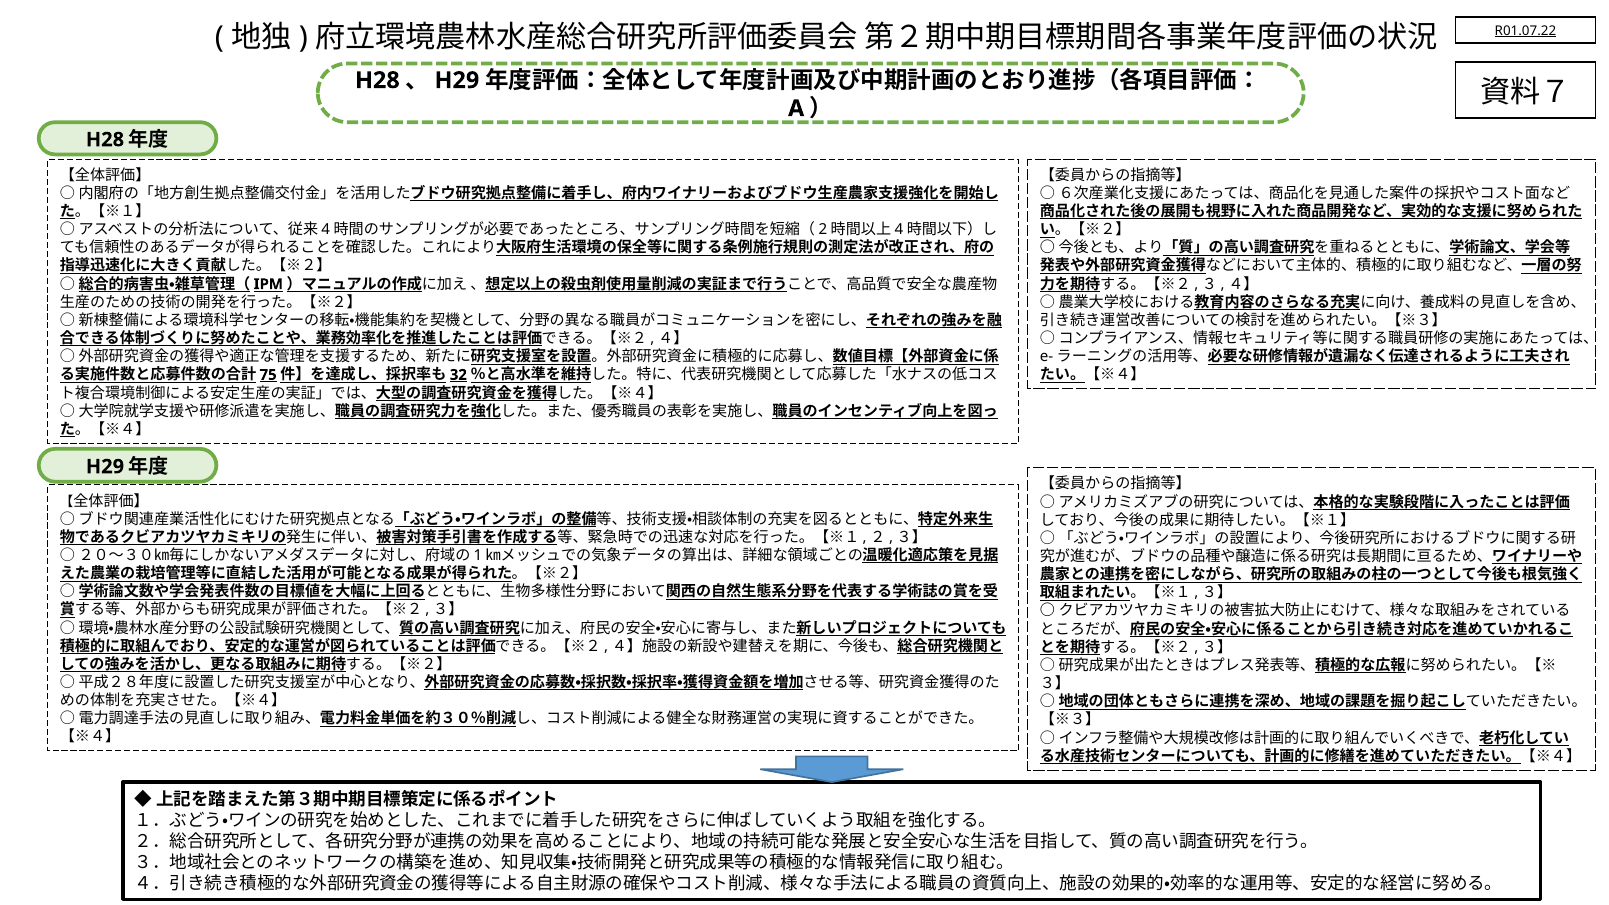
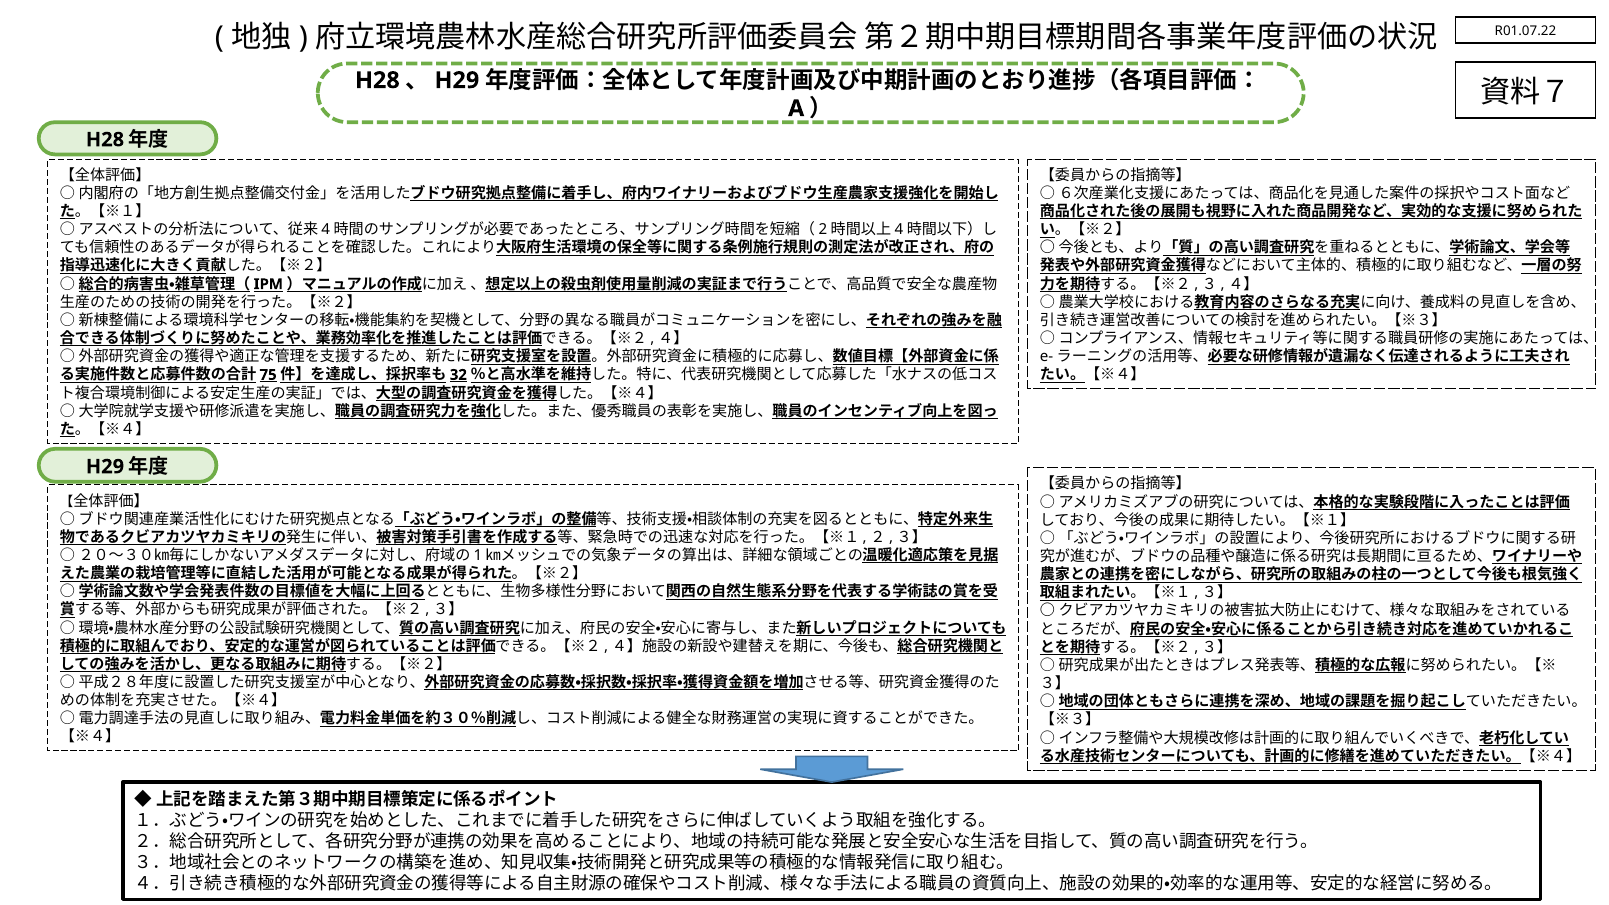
R01.07.22 underline: present -> none
